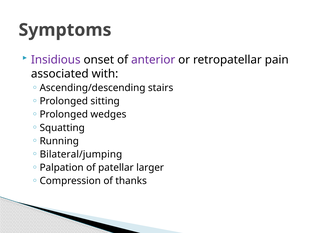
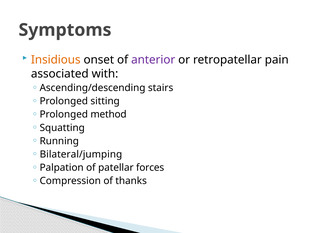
Insidious colour: purple -> orange
wedges: wedges -> method
larger: larger -> forces
